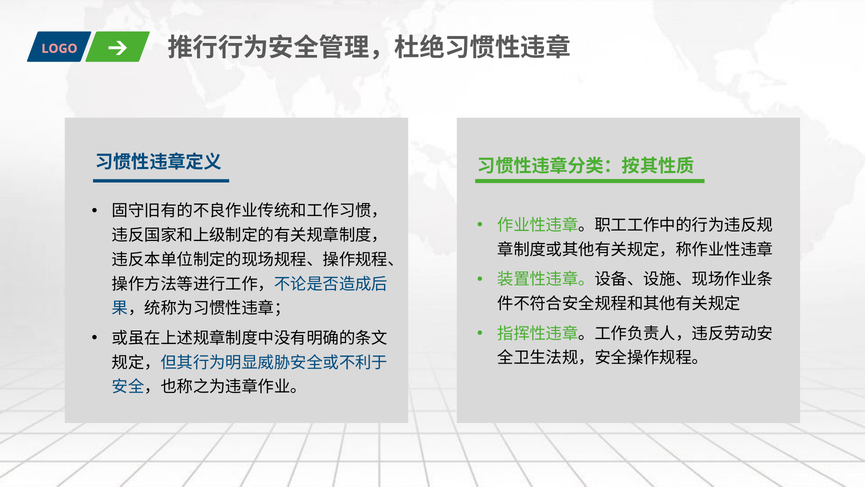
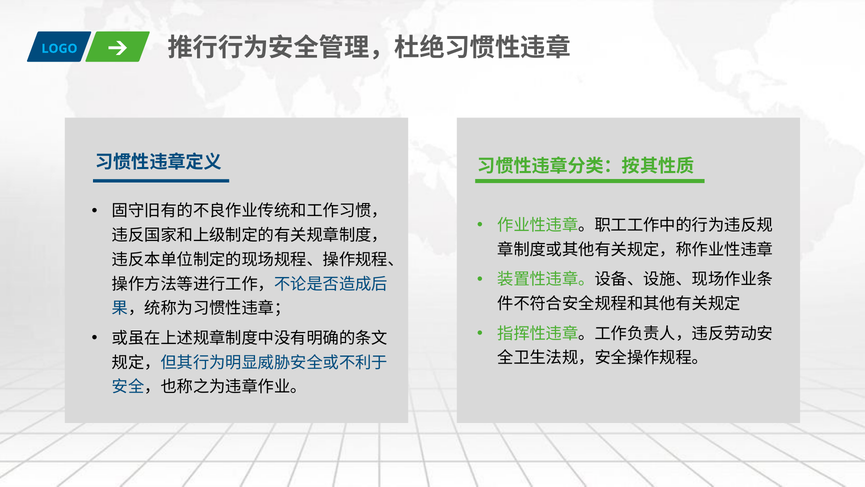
LOGO colour: pink -> light blue
